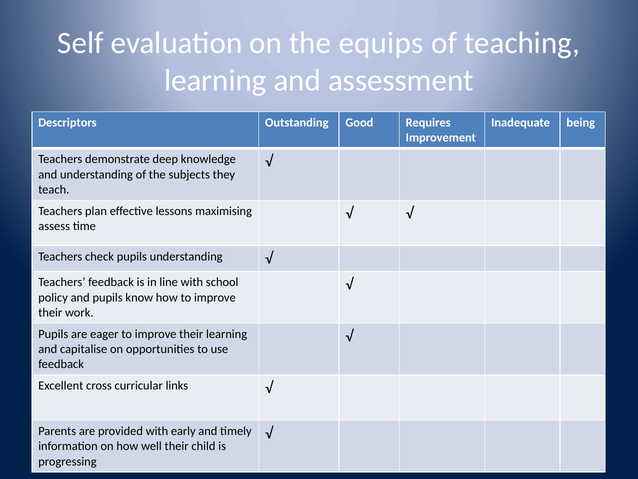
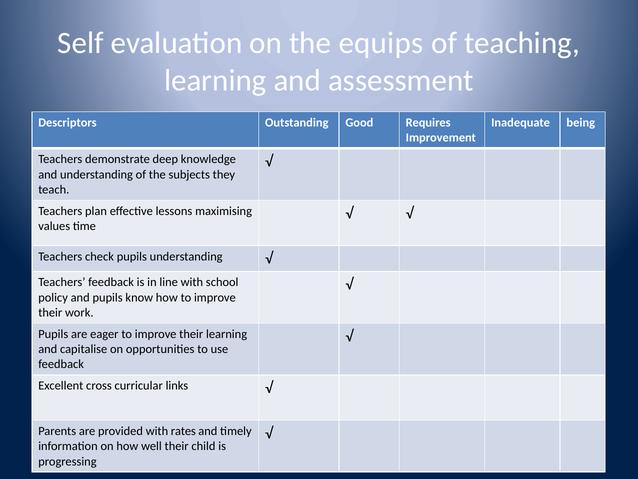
assess: assess -> values
early: early -> rates
